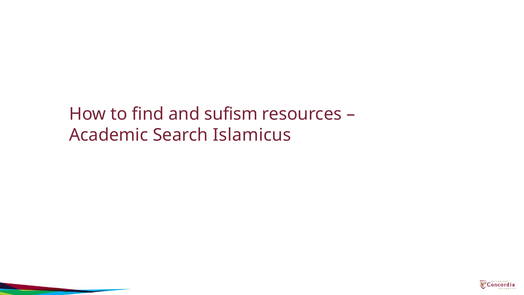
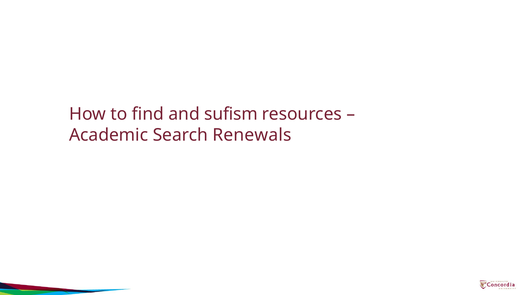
Islamicus: Islamicus -> Renewals
